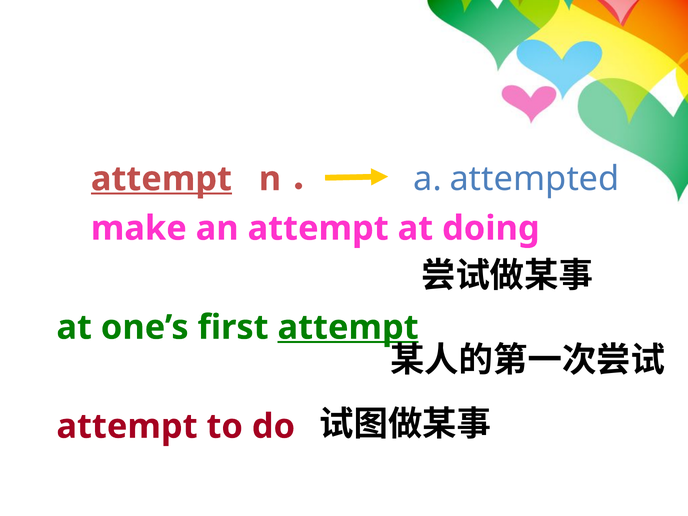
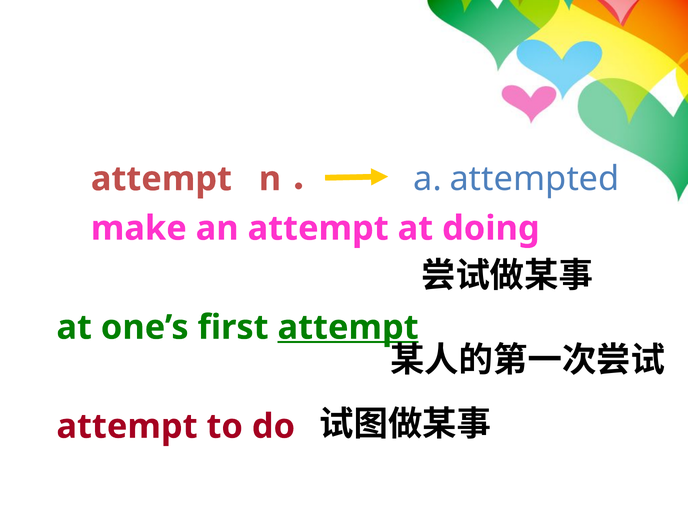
attempt at (161, 179) underline: present -> none
